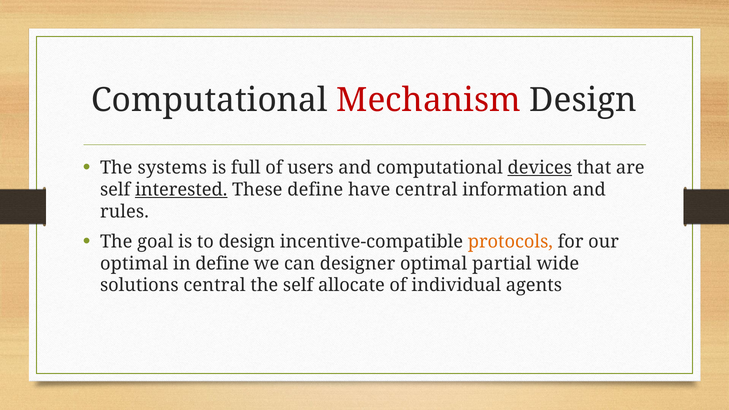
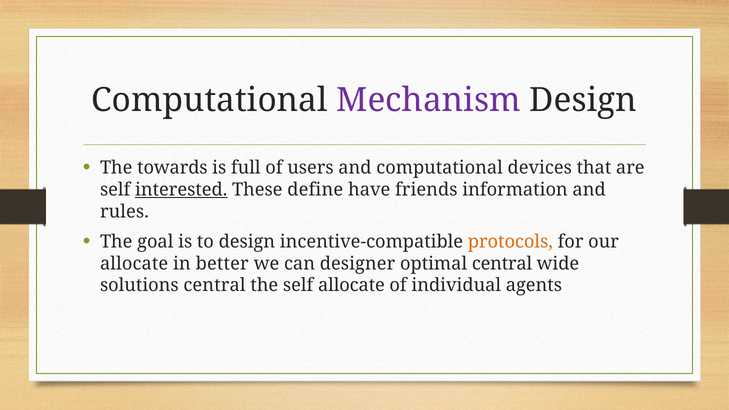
Mechanism colour: red -> purple
systems: systems -> towards
devices underline: present -> none
have central: central -> friends
optimal at (134, 264): optimal -> allocate
in define: define -> better
optimal partial: partial -> central
